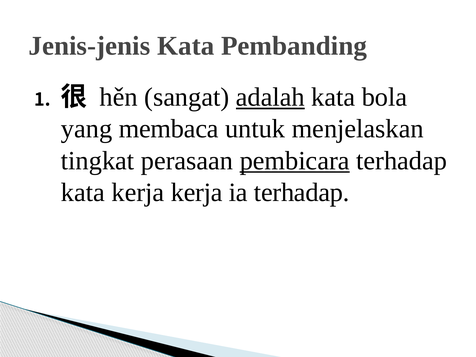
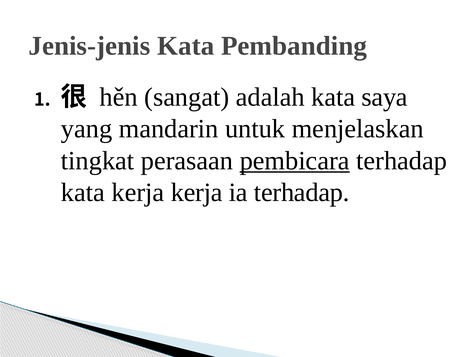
adalah underline: present -> none
bola: bola -> saya
membaca: membaca -> mandarin
